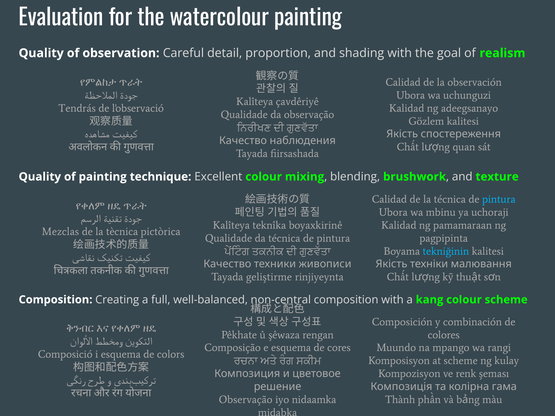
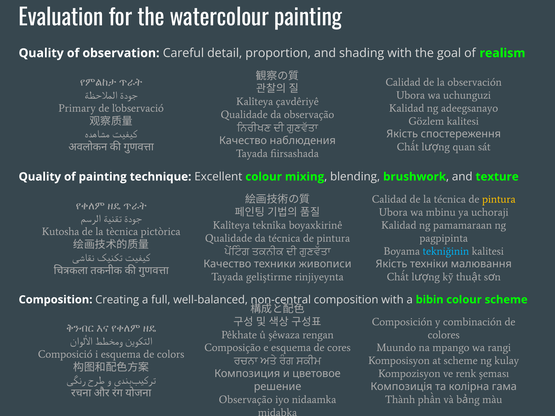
Tendrás: Tendrás -> Primary
pintura at (499, 199) colour: light blue -> yellow
Mezclas: Mezclas -> Kutosha
kang: kang -> bibin
